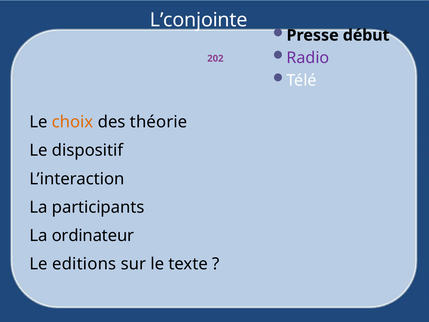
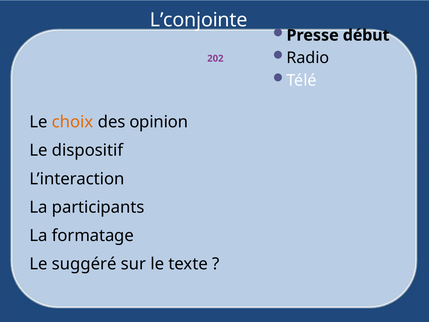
Radio colour: purple -> black
théorie: théorie -> opinion
ordinateur: ordinateur -> formatage
editions: editions -> suggéré
